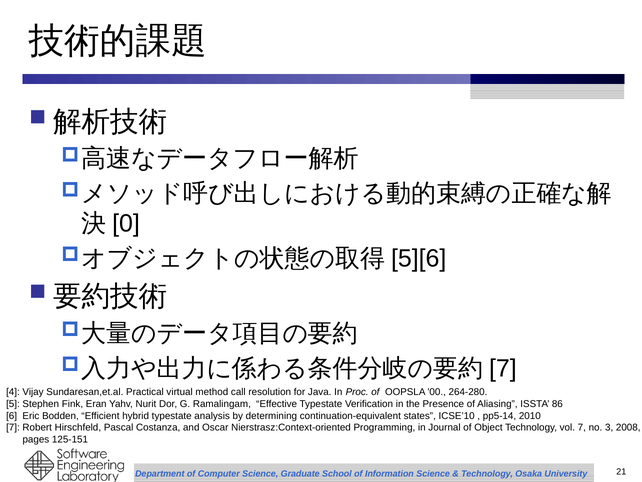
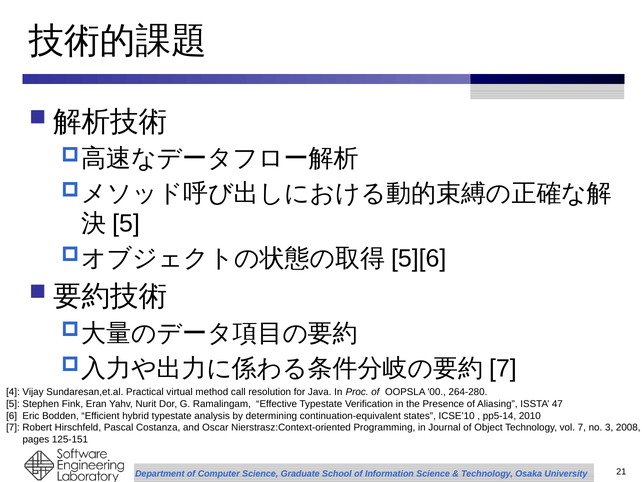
0 at (126, 223): 0 -> 5
86: 86 -> 47
